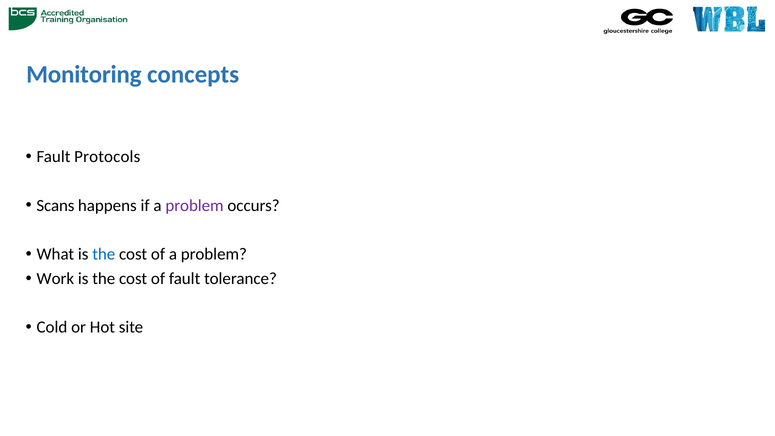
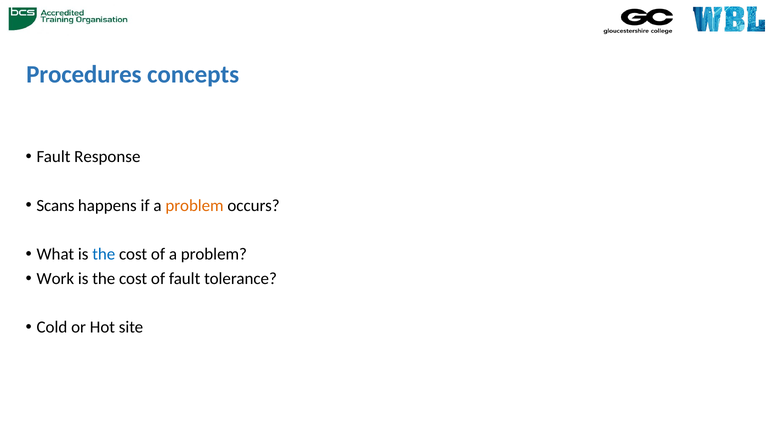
Monitoring: Monitoring -> Procedures
Protocols: Protocols -> Response
problem at (195, 205) colour: purple -> orange
